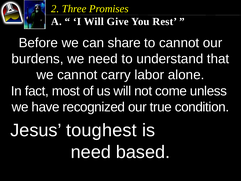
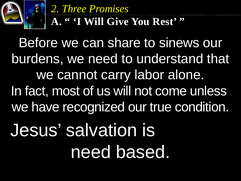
to cannot: cannot -> sinews
toughest: toughest -> salvation
